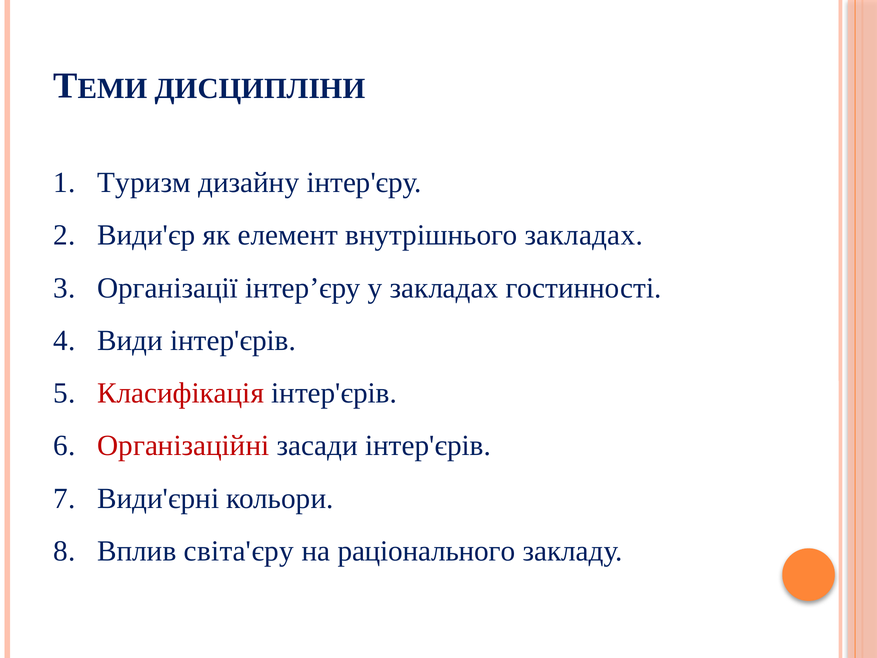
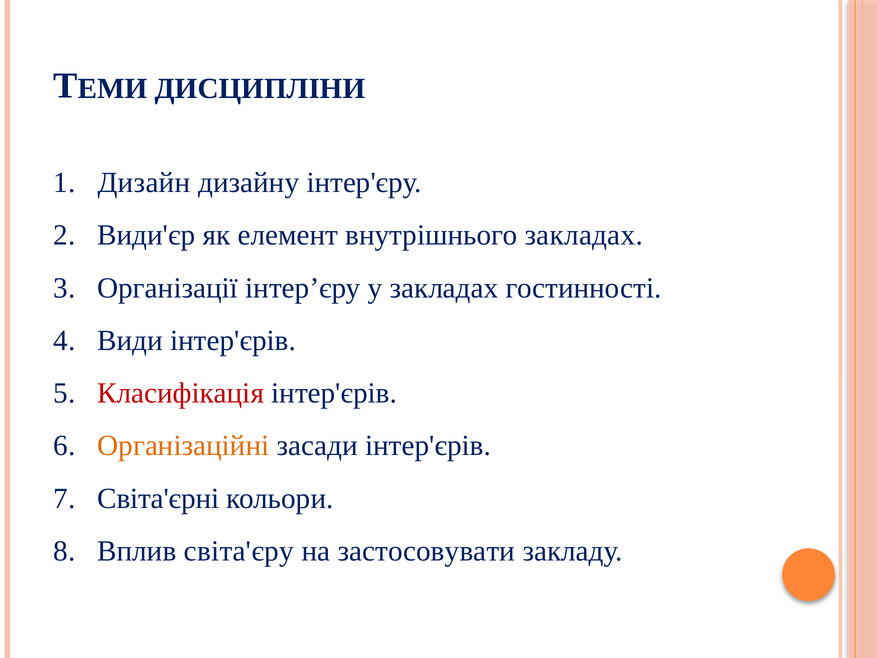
Туризм: Туризм -> Дизайн
Організаційні colour: red -> orange
Види'єрні: Види'єрні -> Світа'єрні
раціонального: раціонального -> застосовувати
